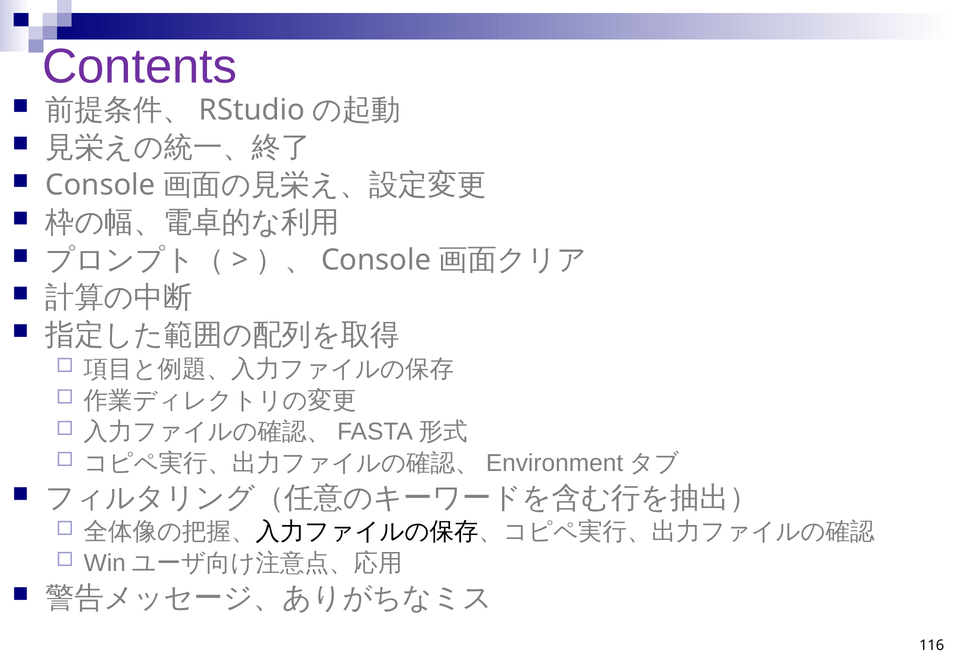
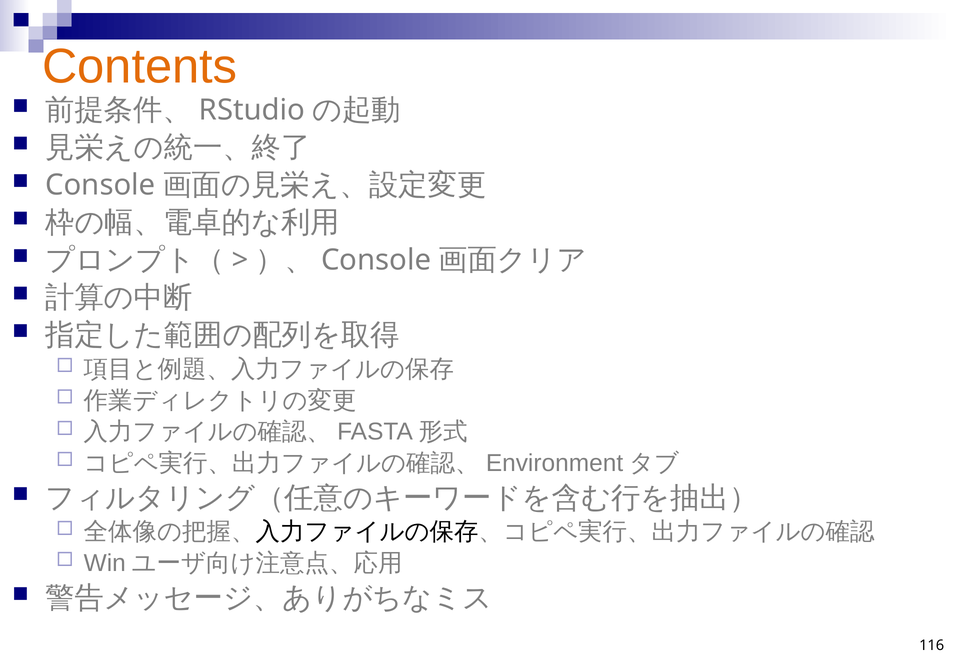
Contents colour: purple -> orange
